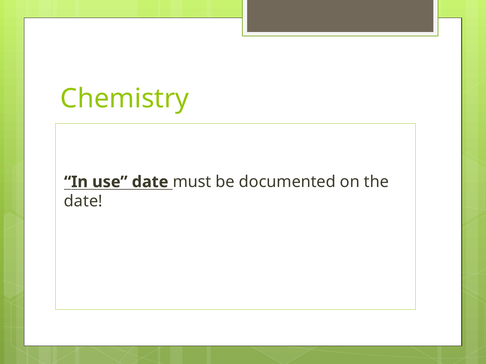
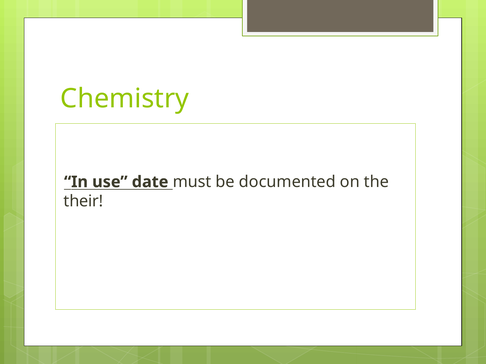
date at (83, 202): date -> their
